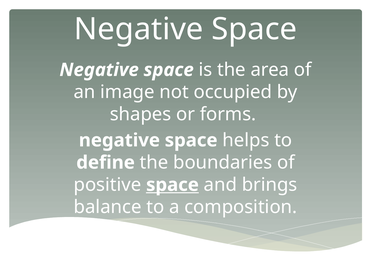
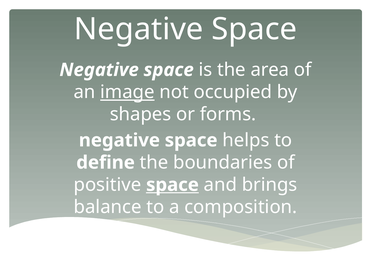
image underline: none -> present
